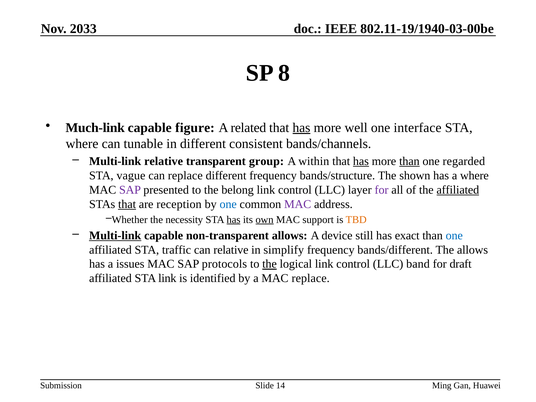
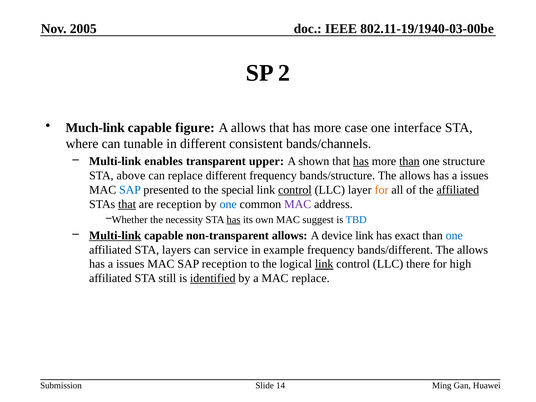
2033: 2033 -> 2005
8: 8 -> 2
A related: related -> allows
has at (301, 128) underline: present -> none
well: well -> case
Multi-link relative: relative -> enables
group: group -> upper
within: within -> shown
regarded: regarded -> structure
vague: vague -> above
shown at (415, 176): shown -> allows
where at (474, 176): where -> issues
SAP at (130, 190) colour: purple -> blue
belong: belong -> special
control at (295, 190) underline: none -> present
for at (382, 190) colour: purple -> orange
own underline: present -> none
support: support -> suggest
TBD colour: orange -> blue
device still: still -> link
traffic: traffic -> layers
can relative: relative -> service
simplify: simplify -> example
SAP protocols: protocols -> reception
the at (270, 264) underline: present -> none
link at (324, 264) underline: none -> present
band: band -> there
draft: draft -> high
STA link: link -> still
identified underline: none -> present
